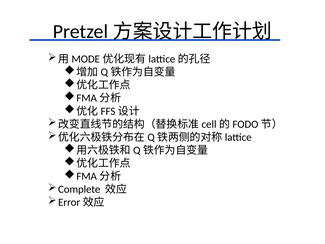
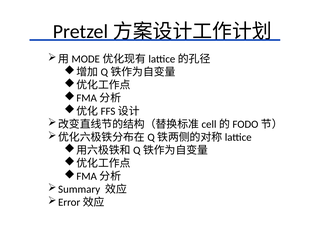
Complete: Complete -> Summary
